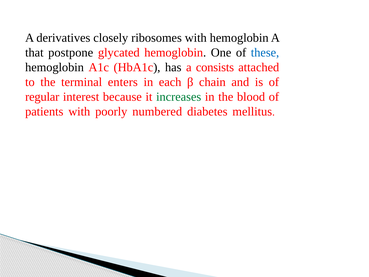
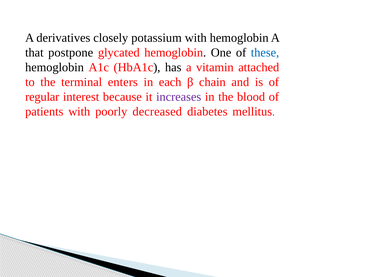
ribosomes: ribosomes -> potassium
consists: consists -> vitamin
increases colour: green -> purple
numbered: numbered -> decreased
